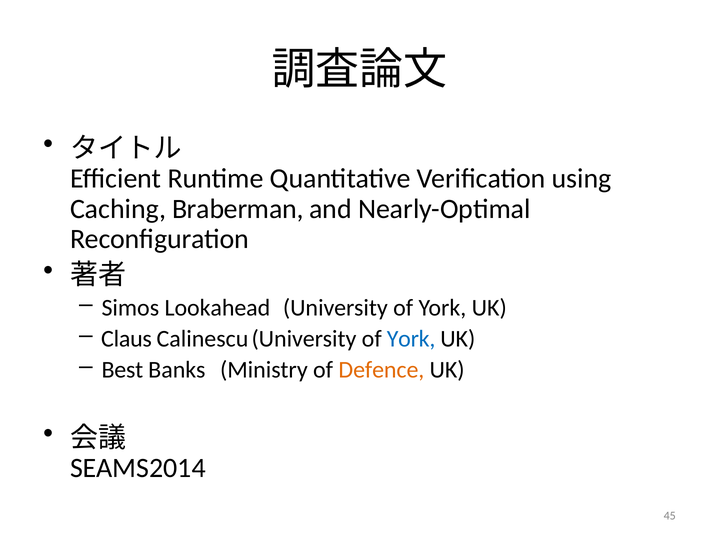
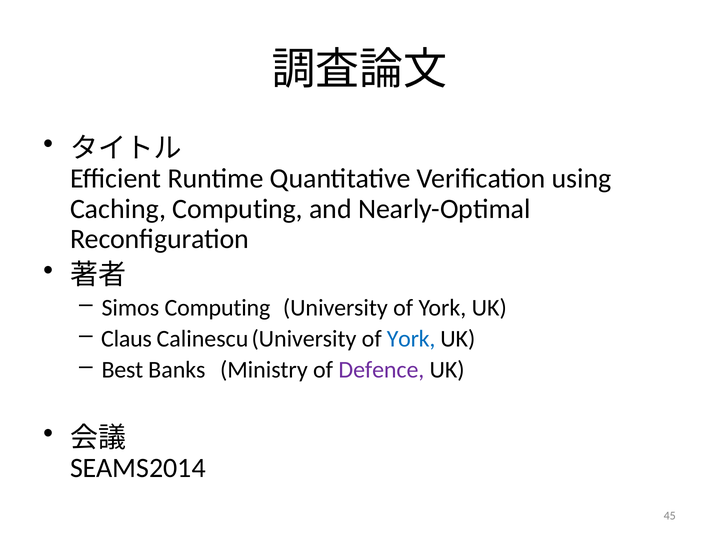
Caching Braberman: Braberman -> Computing
Simos Lookahead: Lookahead -> Computing
Defence colour: orange -> purple
